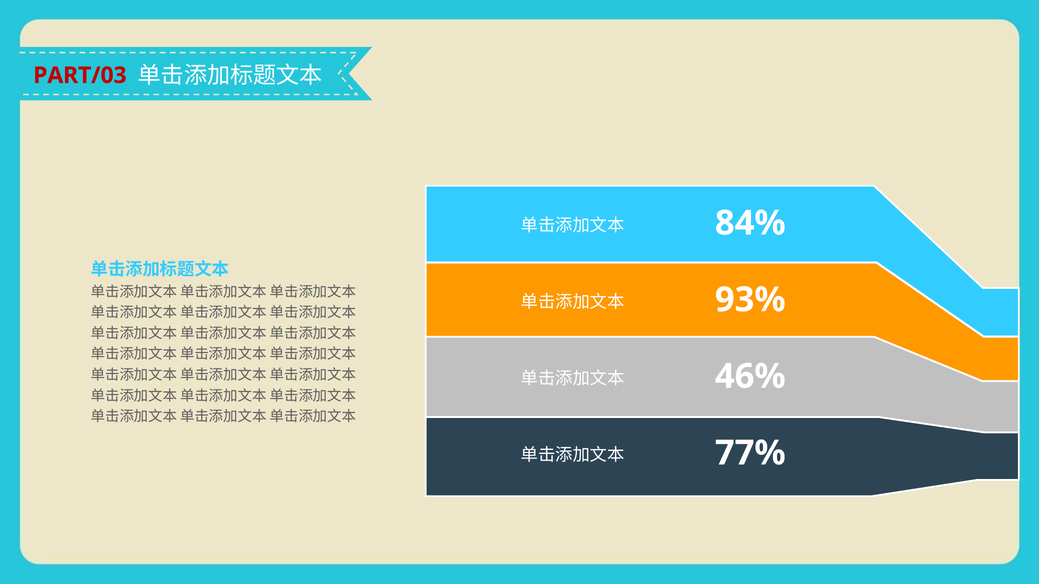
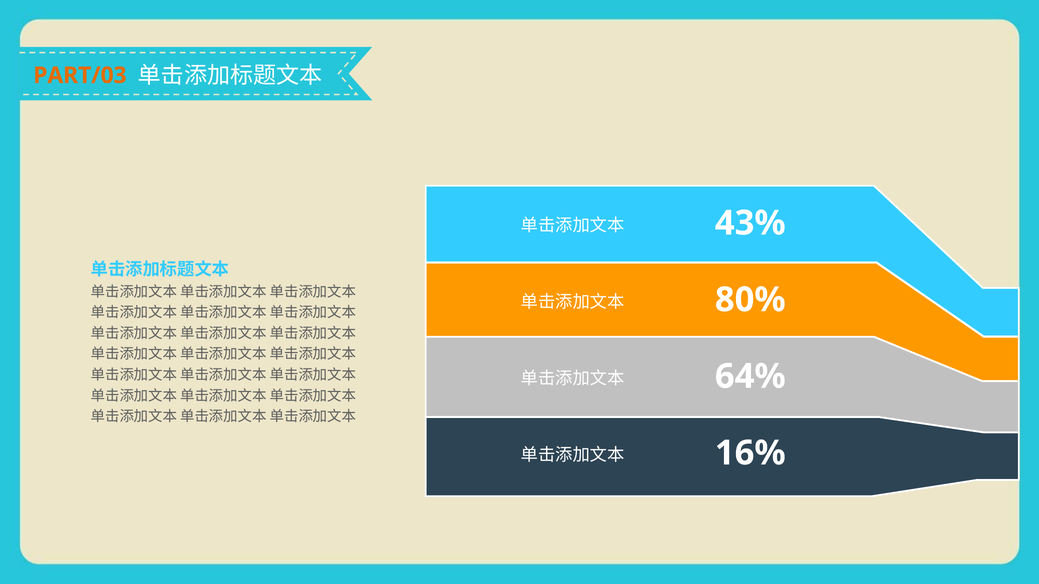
PART/03 colour: red -> orange
84%: 84% -> 43%
93%: 93% -> 80%
46%: 46% -> 64%
77%: 77% -> 16%
